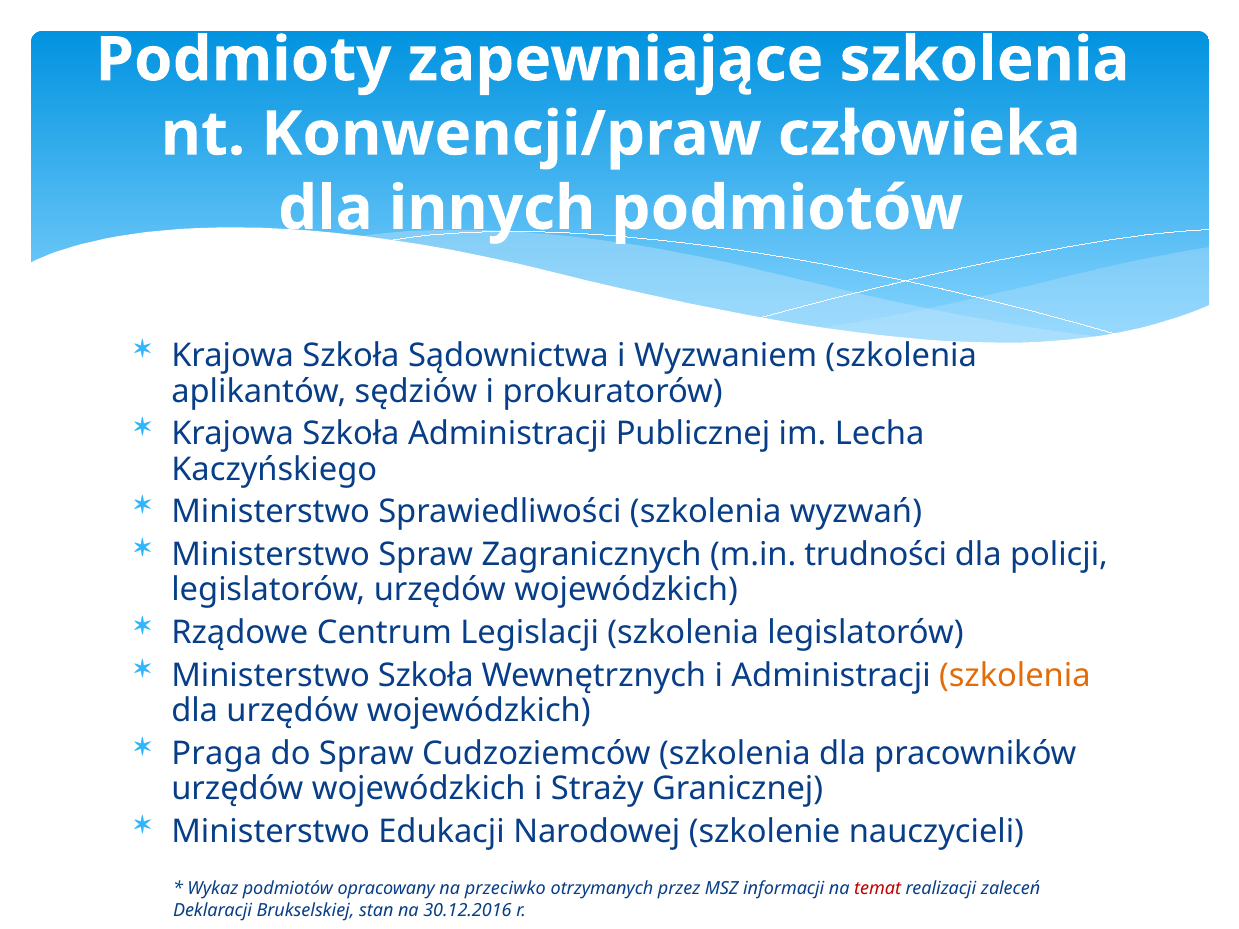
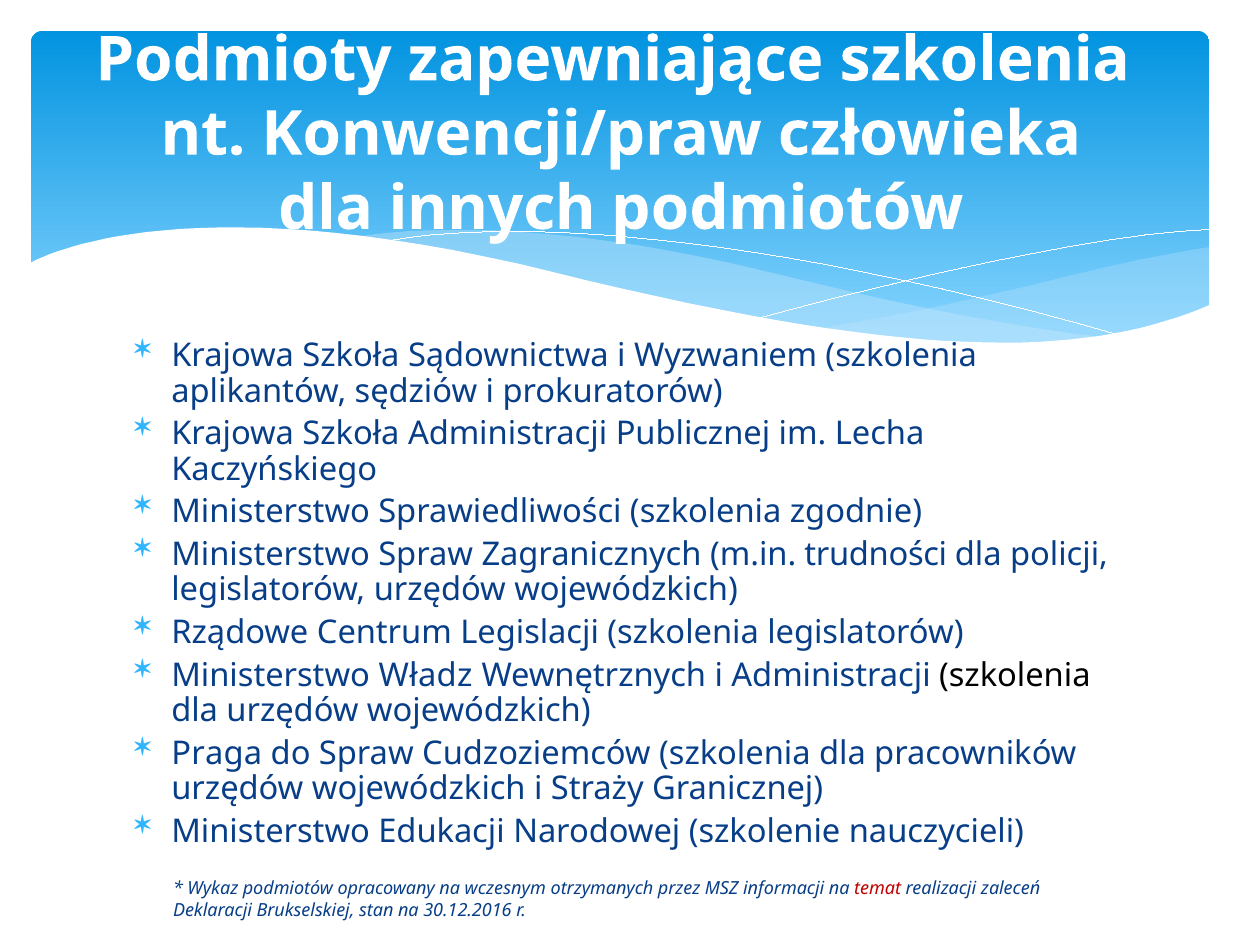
wyzwań: wyzwań -> zgodnie
Ministerstwo Szkoła: Szkoła -> Władz
szkolenia at (1015, 676) colour: orange -> black
przeciwko: przeciwko -> wczesnym
